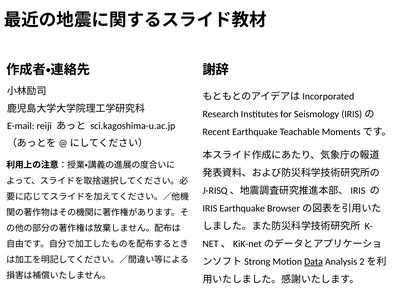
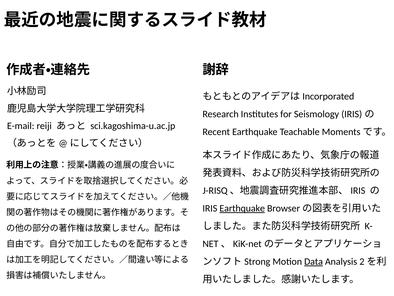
Earthquake at (242, 208) underline: none -> present
